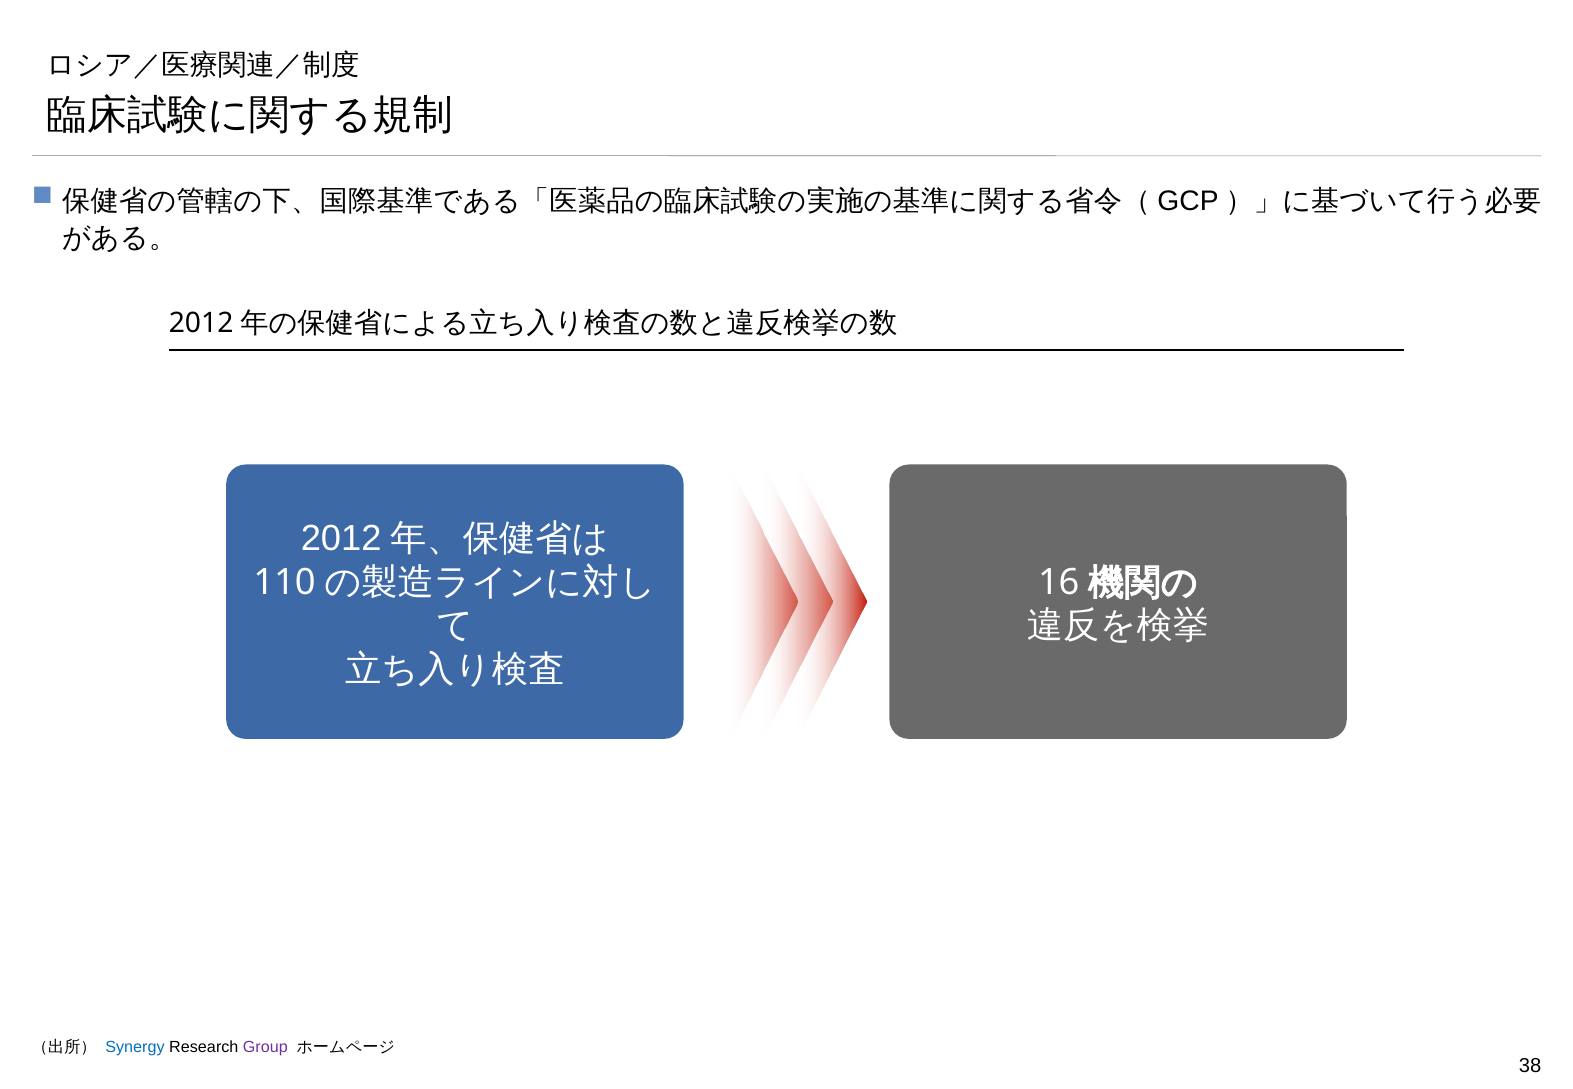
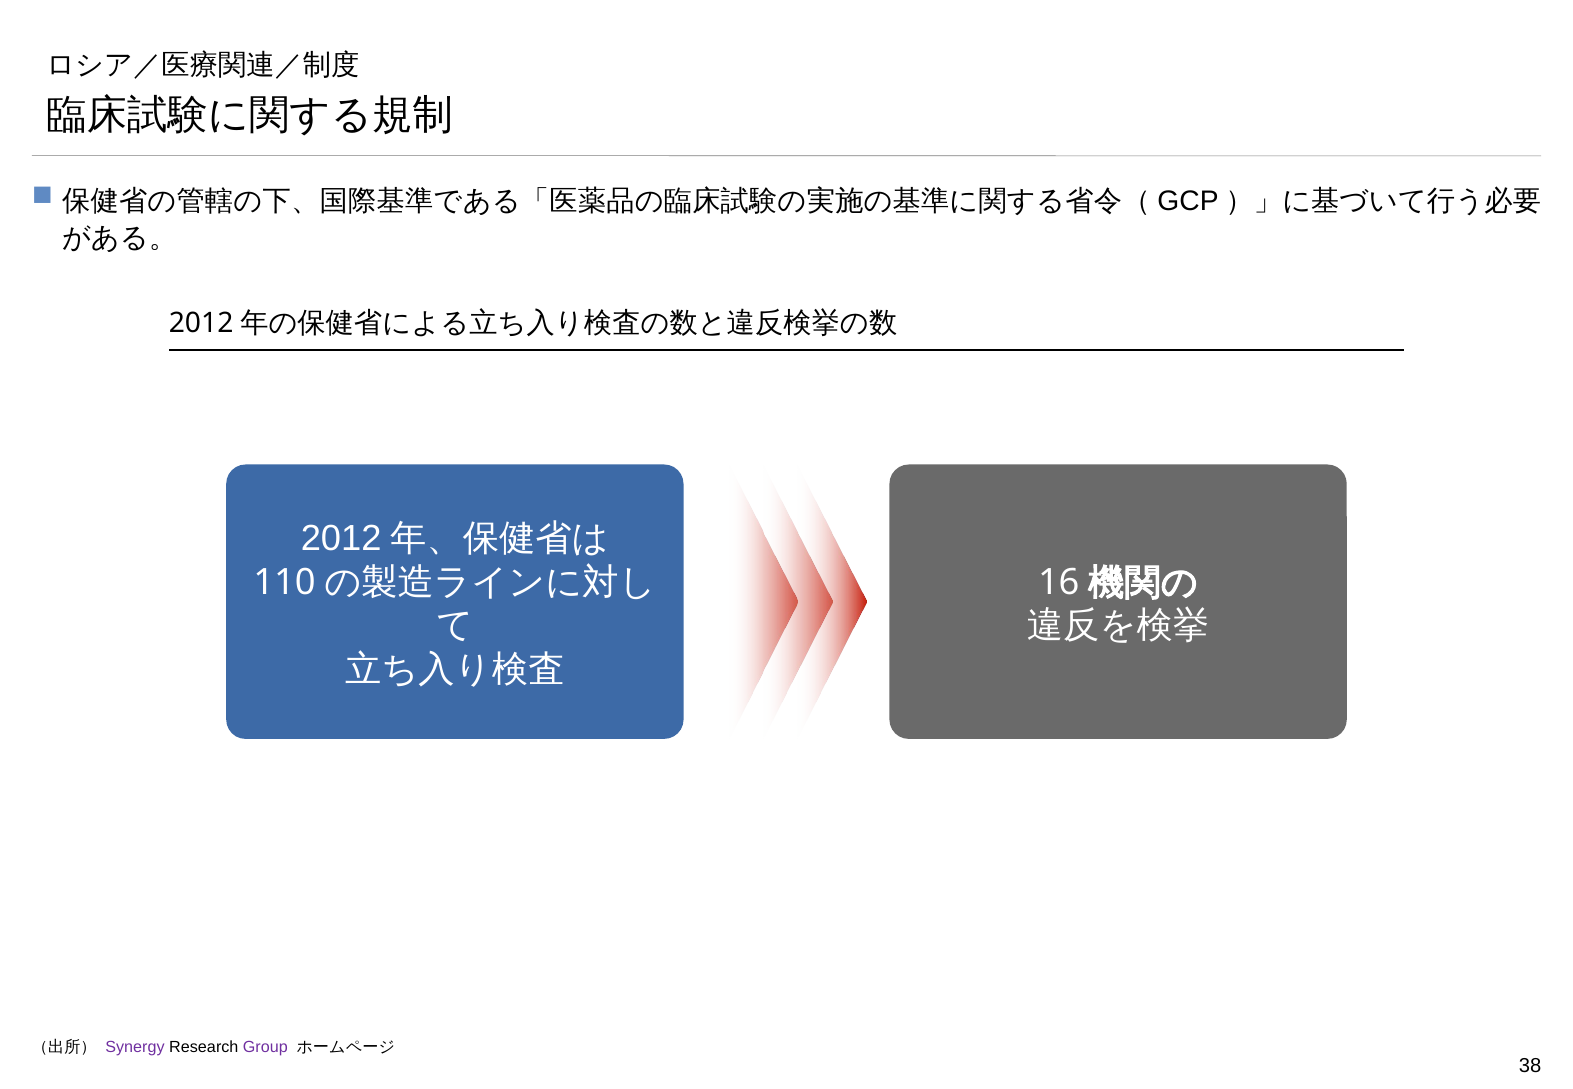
Synergy colour: blue -> purple
